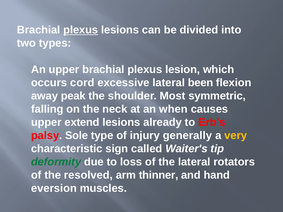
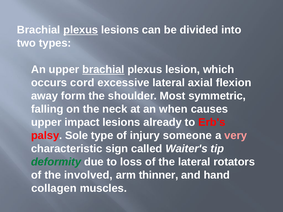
brachial at (103, 70) underline: none -> present
been: been -> axial
peak: peak -> form
extend: extend -> impact
generally: generally -> someone
very colour: yellow -> pink
resolved: resolved -> involved
eversion: eversion -> collagen
